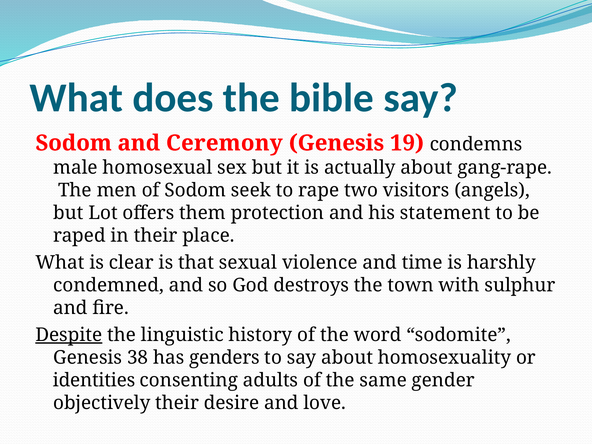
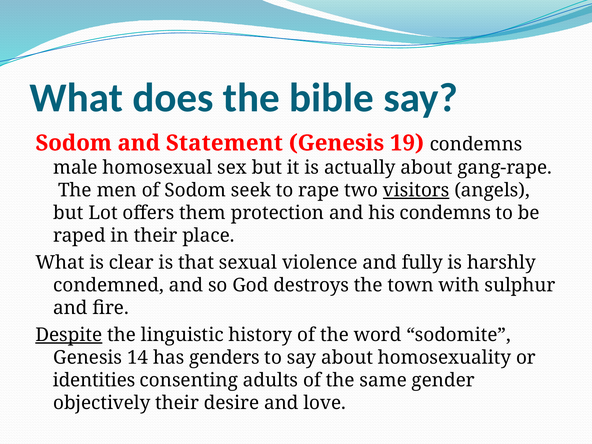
Ceremony: Ceremony -> Statement
visitors underline: none -> present
his statement: statement -> condemns
time: time -> fully
38: 38 -> 14
